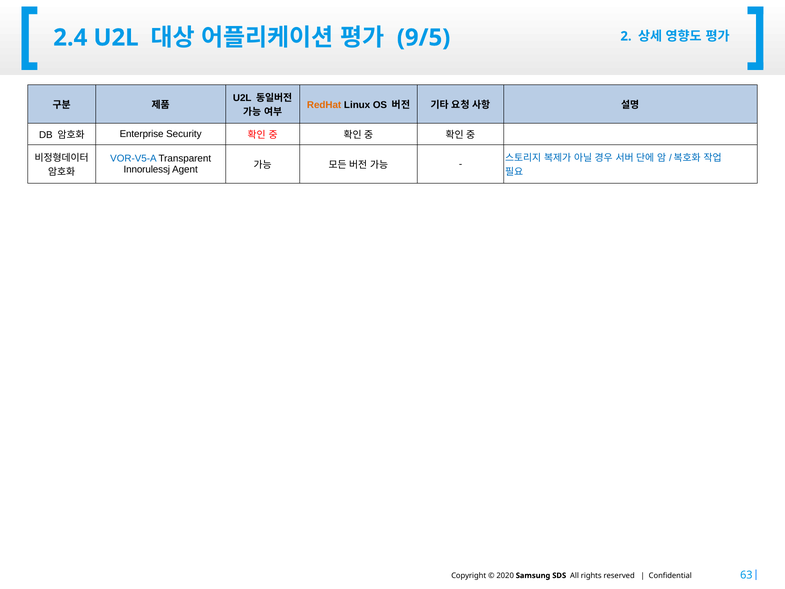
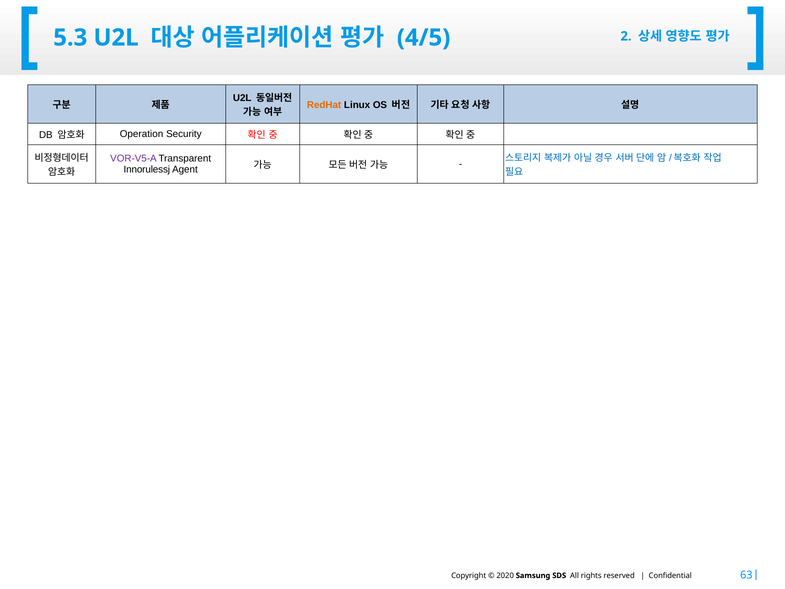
2.4: 2.4 -> 5.3
9/5: 9/5 -> 4/5
Enterprise: Enterprise -> Operation
VOR-V5-A colour: blue -> purple
